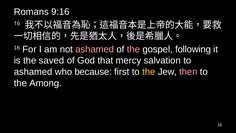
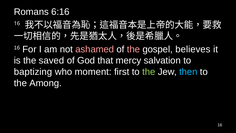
9:16: 9:16 -> 6:16
following: following -> believes
ashamed at (33, 72): ashamed -> baptizing
because: because -> moment
the at (149, 72) colour: yellow -> light green
then colour: pink -> light blue
